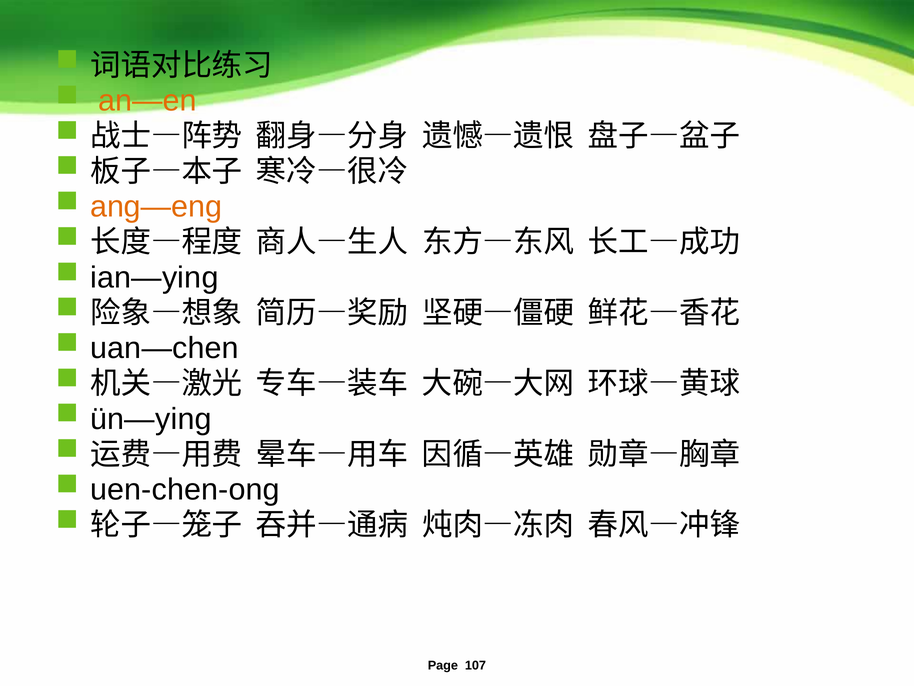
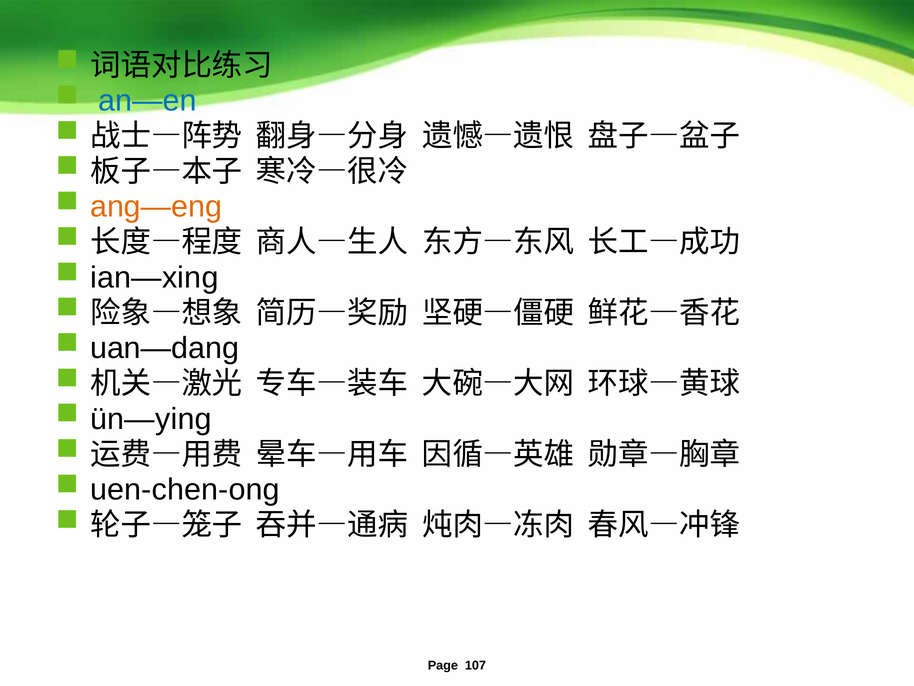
an—en colour: orange -> blue
ian—ying: ian—ying -> ian—xing
uan—chen: uan—chen -> uan—dang
